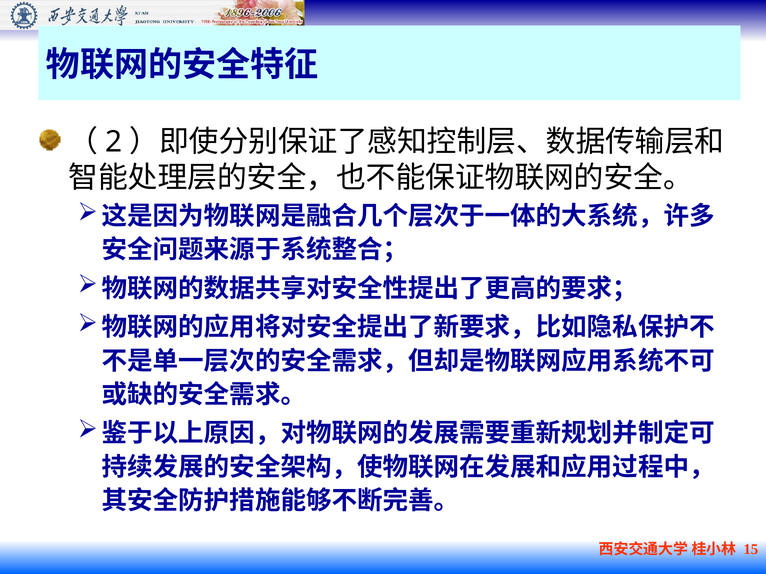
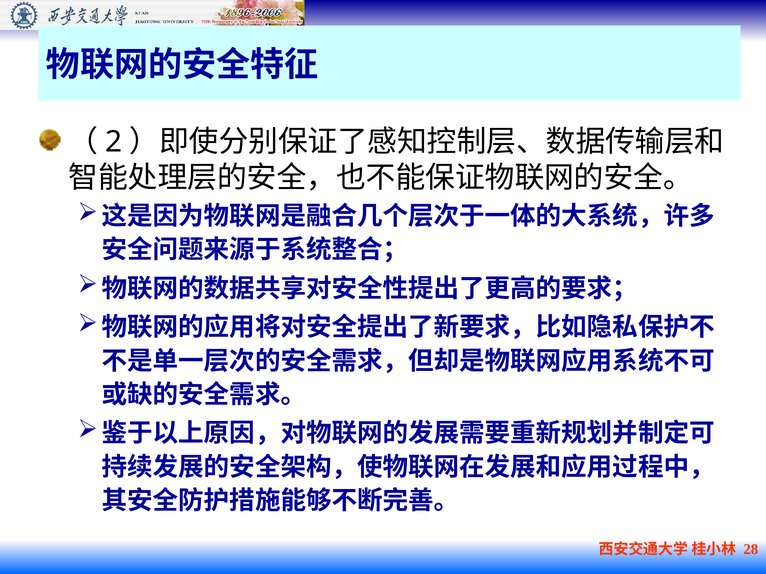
15: 15 -> 28
